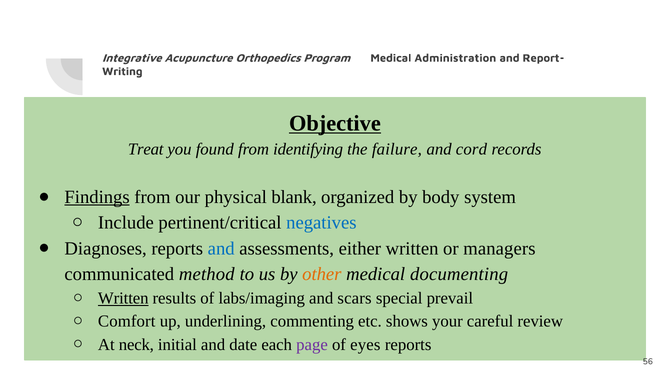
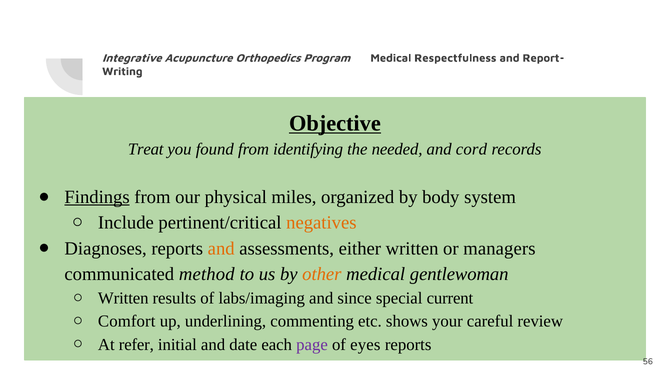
Administration: Administration -> Respectfulness
failure: failure -> needed
blank: blank -> miles
negatives colour: blue -> orange
and at (221, 248) colour: blue -> orange
documenting: documenting -> gentlewoman
Written at (123, 298) underline: present -> none
scars: scars -> since
prevail: prevail -> current
neck: neck -> refer
